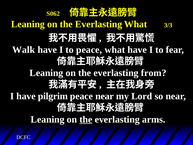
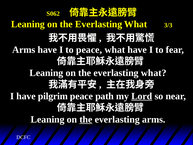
Walk at (24, 50): Walk -> Arms
from at (154, 73): from -> what
peace near: near -> path
Lord underline: none -> present
